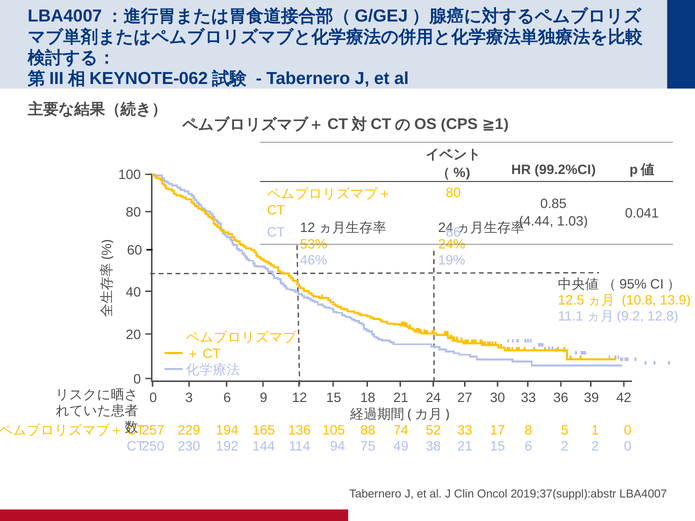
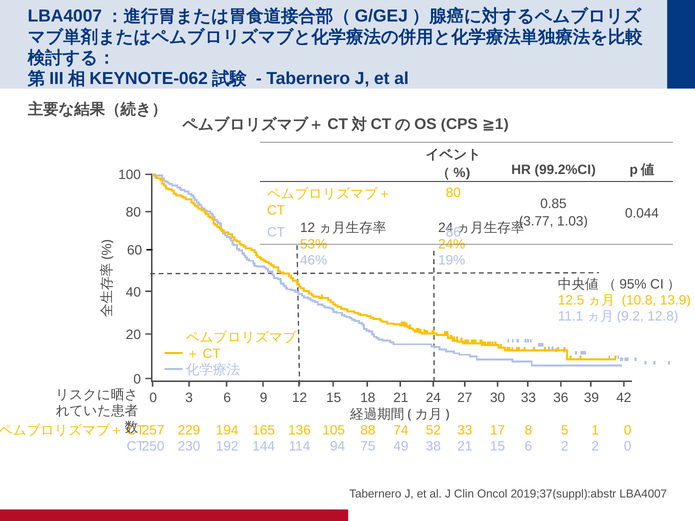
0.041: 0.041 -> 0.044
4.44: 4.44 -> 3.77
